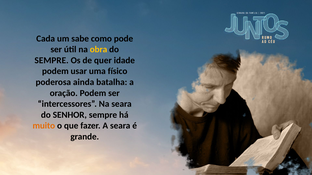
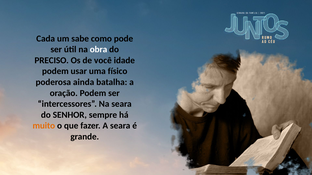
obra colour: yellow -> white
SEMPRE at (52, 61): SEMPRE -> PRECISO
quer: quer -> você
